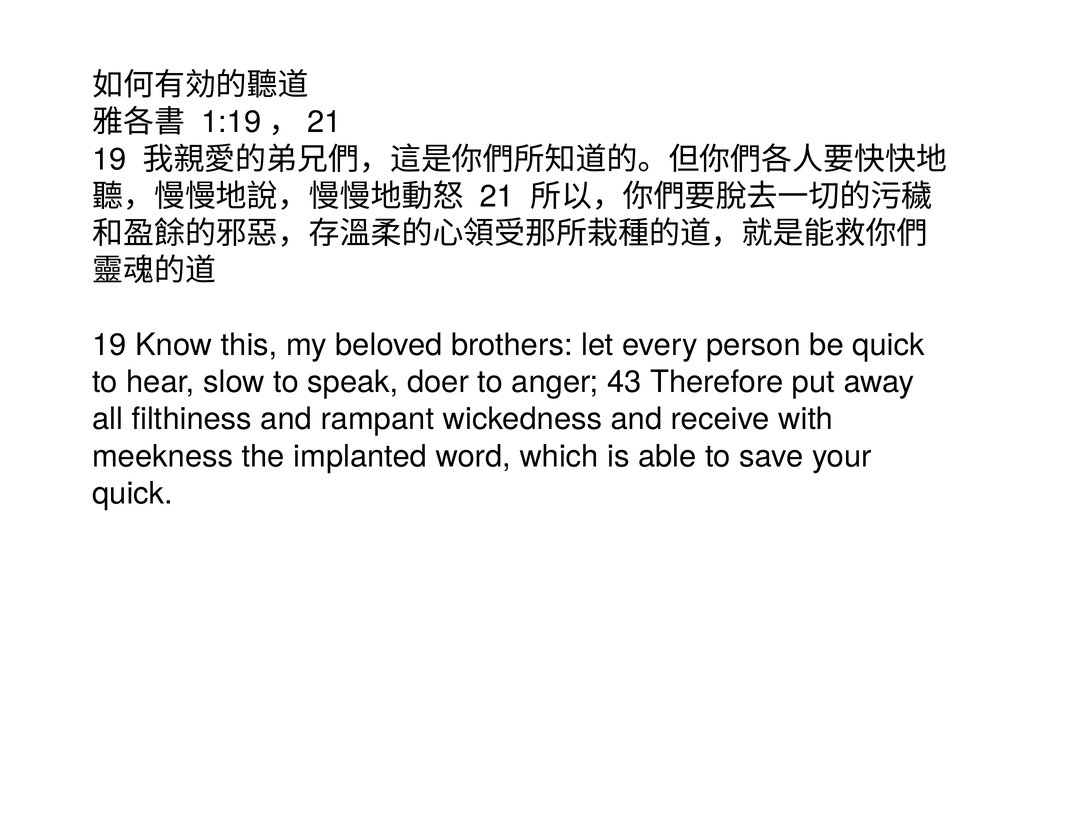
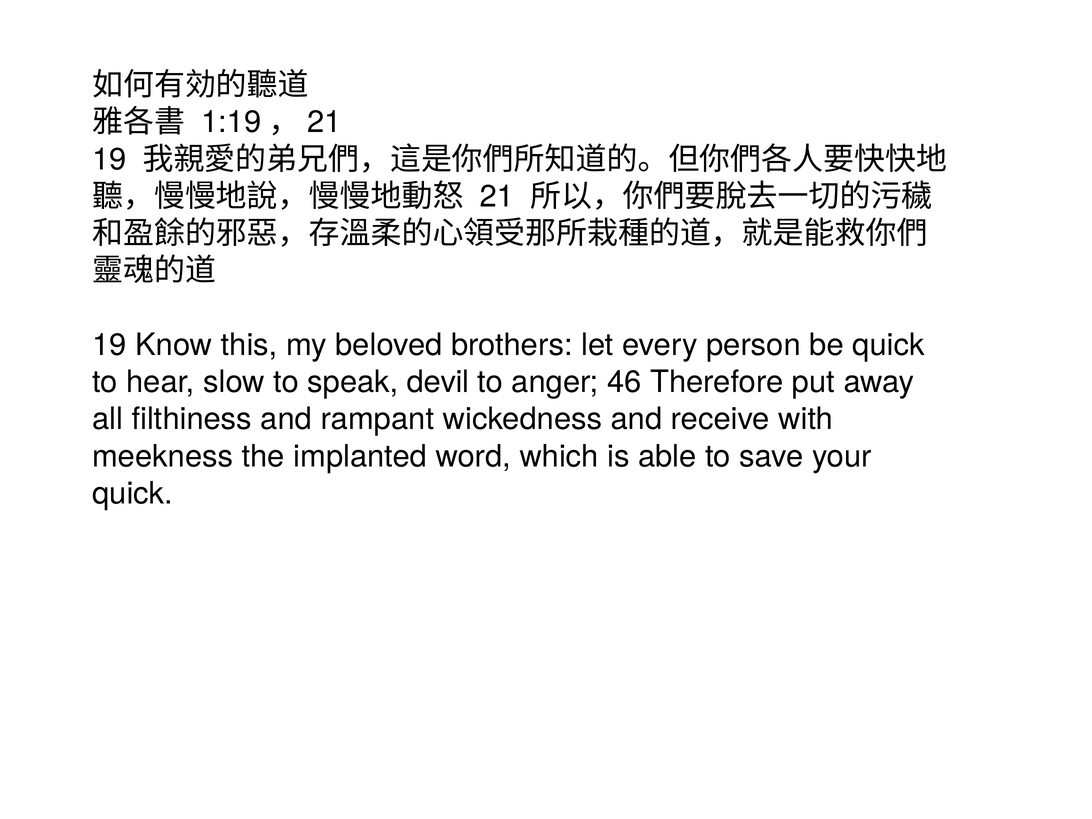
doer: doer -> devil
43: 43 -> 46
